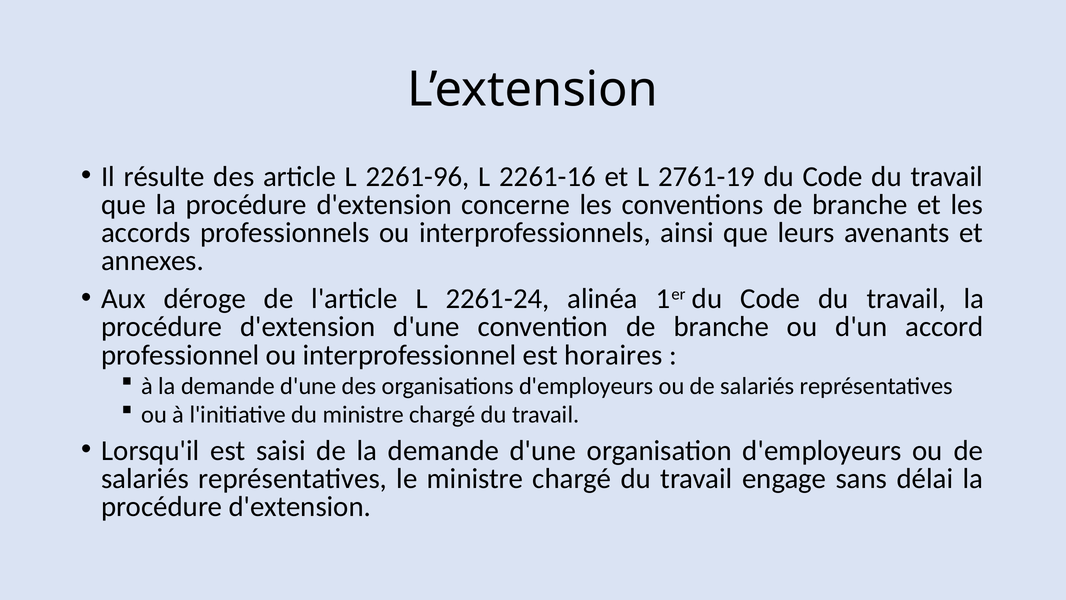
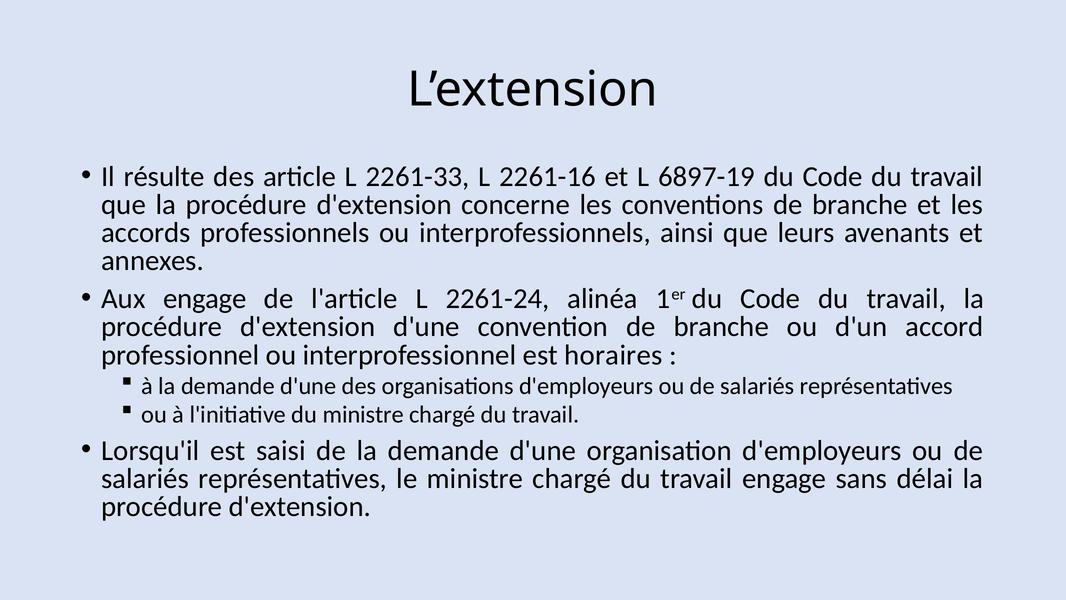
2261-96: 2261-96 -> 2261-33
2761-19: 2761-19 -> 6897-19
Aux déroge: déroge -> engage
